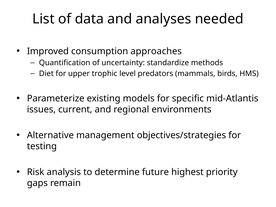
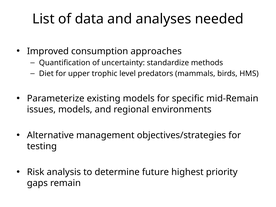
mid-Atlantis: mid-Atlantis -> mid-Remain
issues current: current -> models
